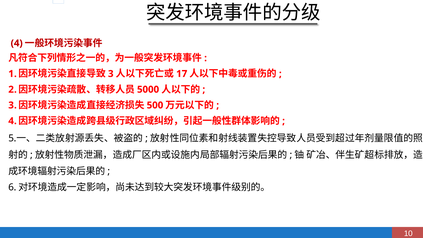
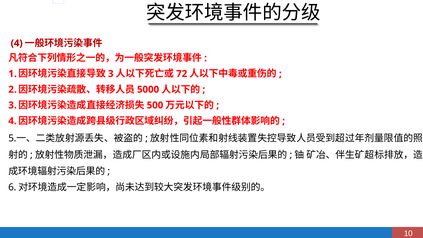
17: 17 -> 72
